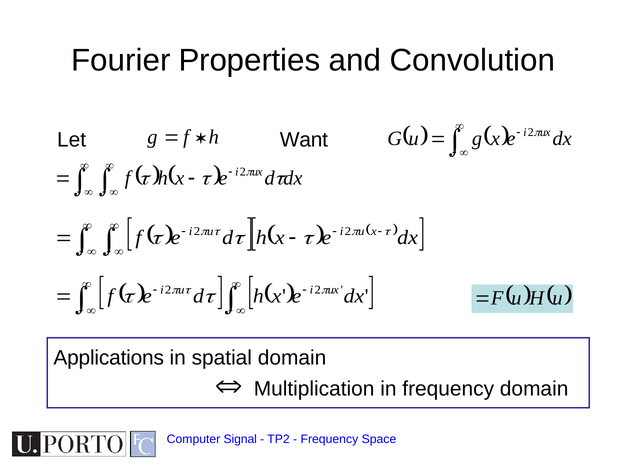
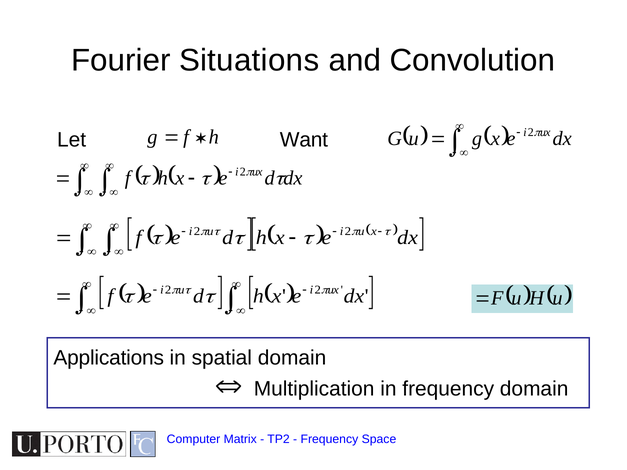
Properties: Properties -> Situations
Signal: Signal -> Matrix
